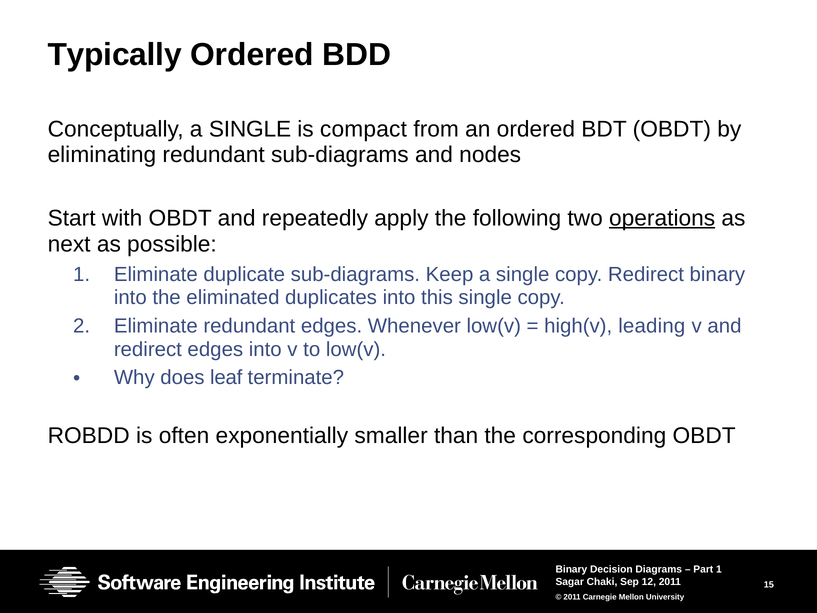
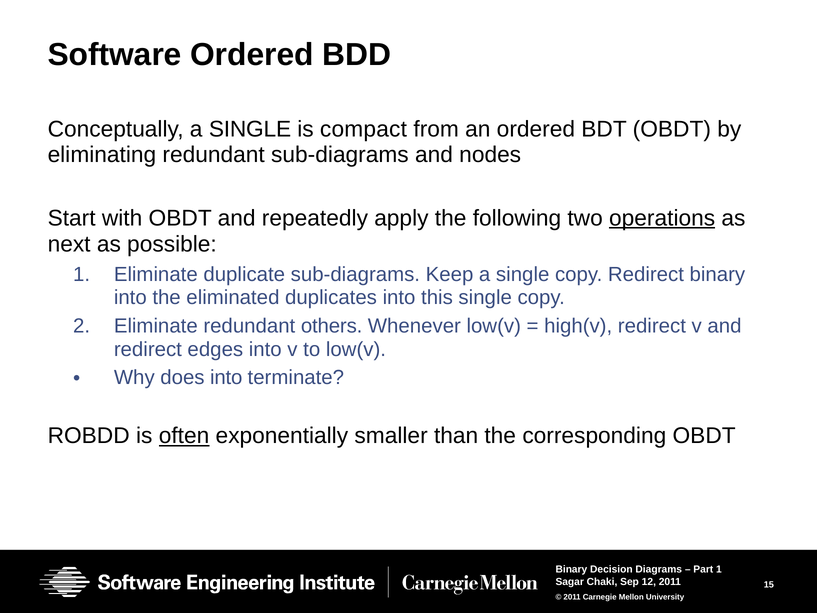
Typically: Typically -> Software
redundant edges: edges -> others
high(v leading: leading -> redirect
does leaf: leaf -> into
often underline: none -> present
